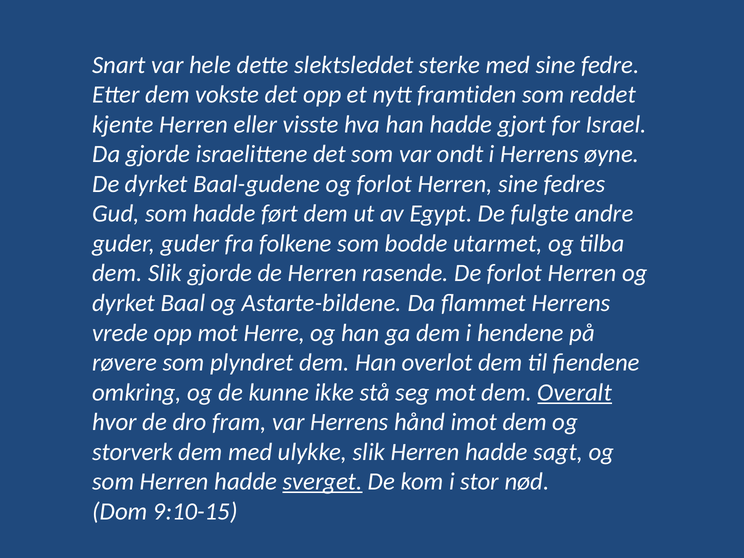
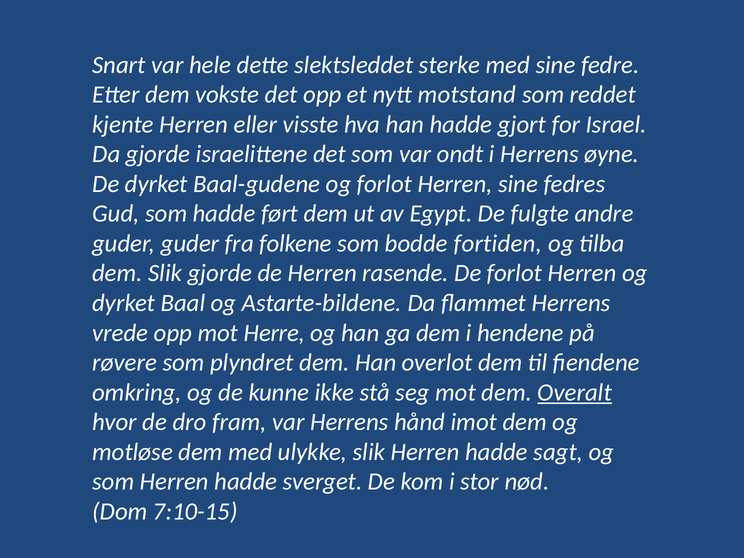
framtiden: framtiden -> motstand
utarmet: utarmet -> fortiden
storverk: storverk -> motløse
sverget underline: present -> none
9:10-15: 9:10-15 -> 7:10-15
